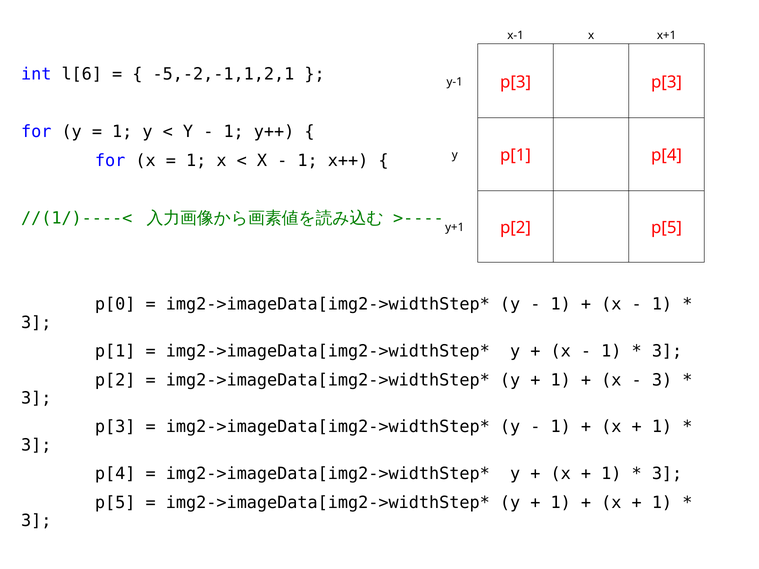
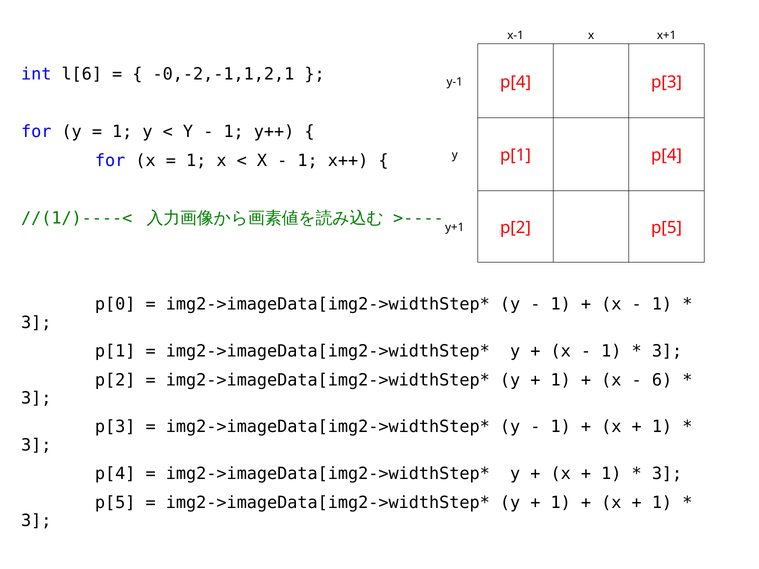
-5,-2,-1,1,2,1: -5,-2,-1,1,2,1 -> -0,-2,-1,1,2,1
y-1 p[3: p[3 -> p[4
3 at (662, 380): 3 -> 6
